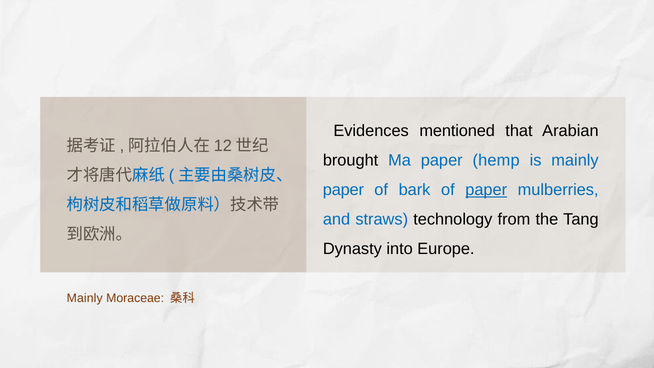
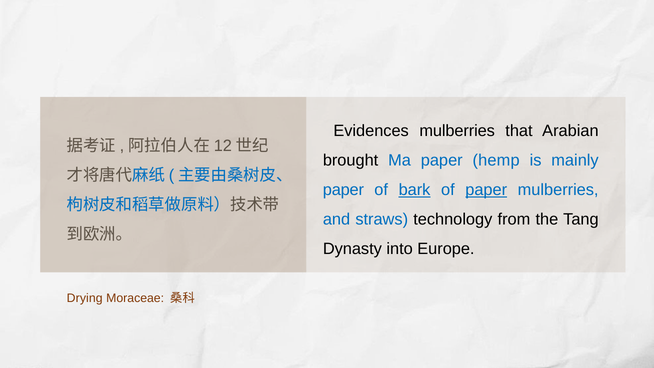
Evidences mentioned: mentioned -> mulberries
bark underline: none -> present
Mainly at (85, 298): Mainly -> Drying
